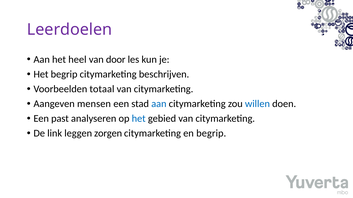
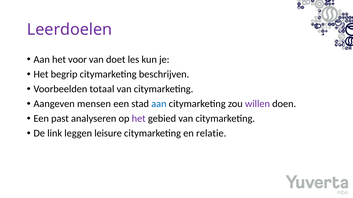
heel: heel -> voor
door: door -> doet
willen colour: blue -> purple
het at (139, 119) colour: blue -> purple
zorgen: zorgen -> leisure
en begrip: begrip -> relatie
